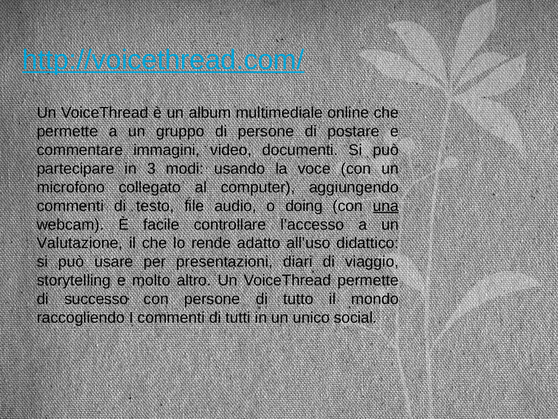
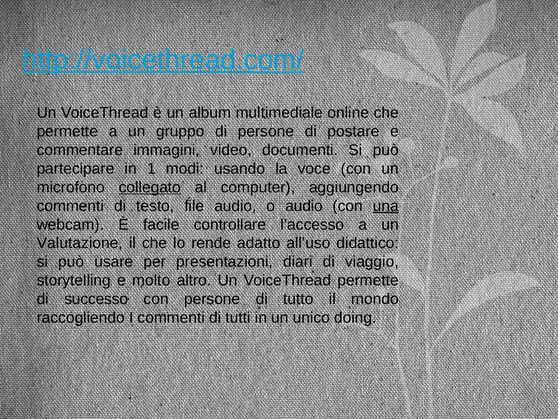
3: 3 -> 1
collegato underline: none -> present
o doing: doing -> audio
social: social -> doing
